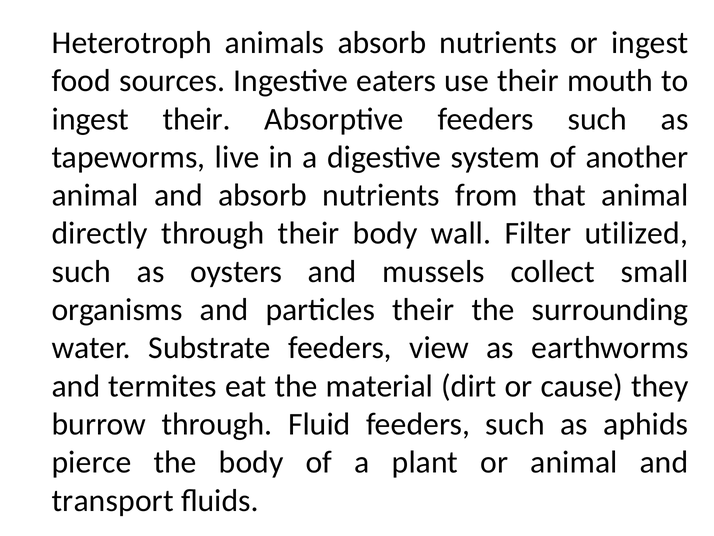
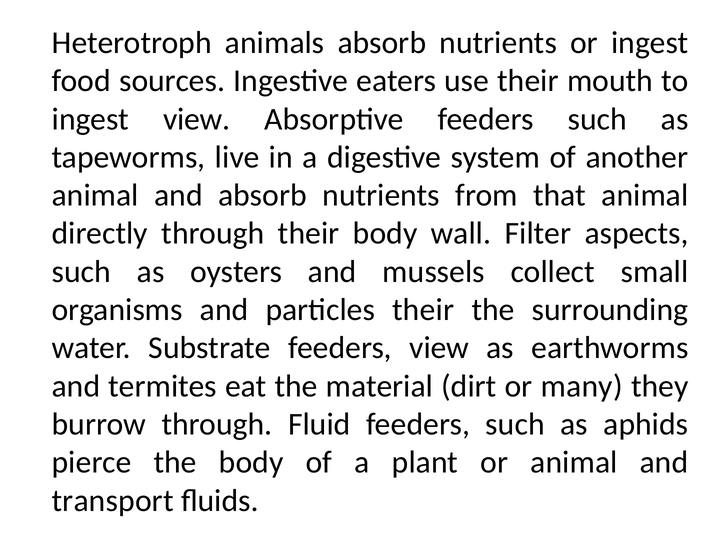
ingest their: their -> view
utilized: utilized -> aspects
cause: cause -> many
